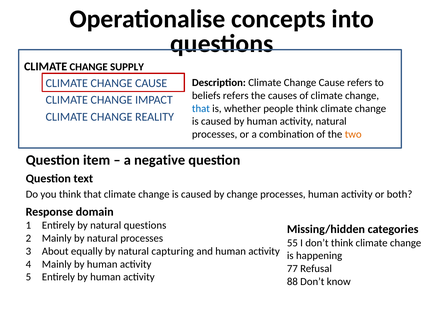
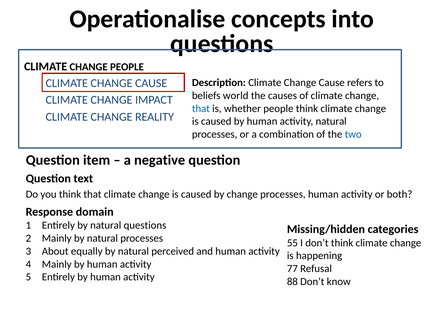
CHANGE SUPPLY: SUPPLY -> PEOPLE
beliefs refers: refers -> world
two colour: orange -> blue
capturing: capturing -> perceived
